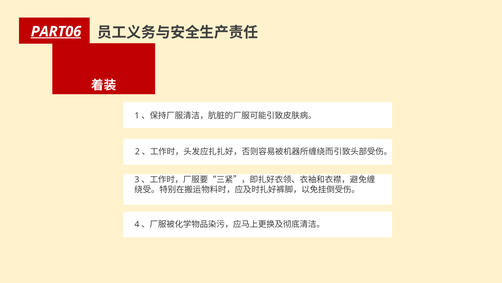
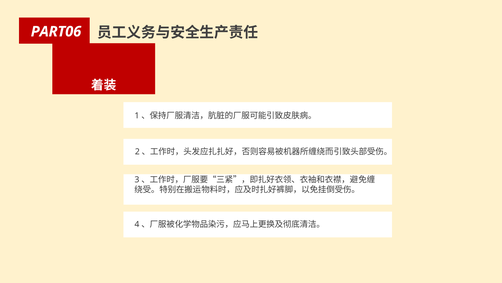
PART06 underline: present -> none
